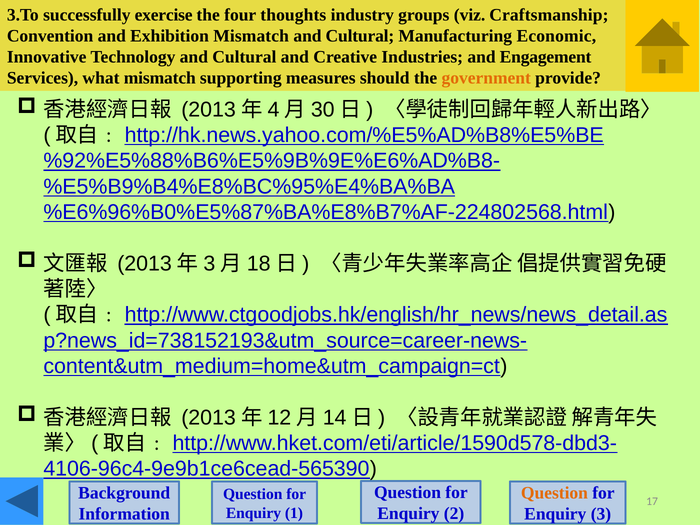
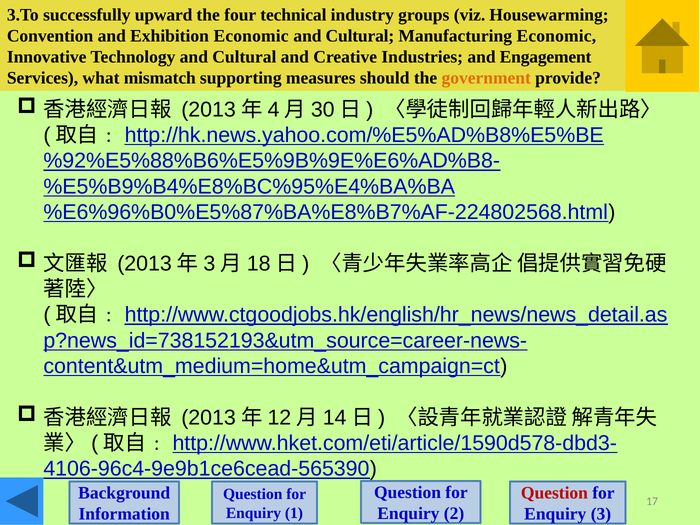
exercise: exercise -> upward
thoughts: thoughts -> technical
Craftsmanship: Craftsmanship -> Housewarming
Exhibition Mismatch: Mismatch -> Economic
Question at (554, 493) colour: orange -> red
